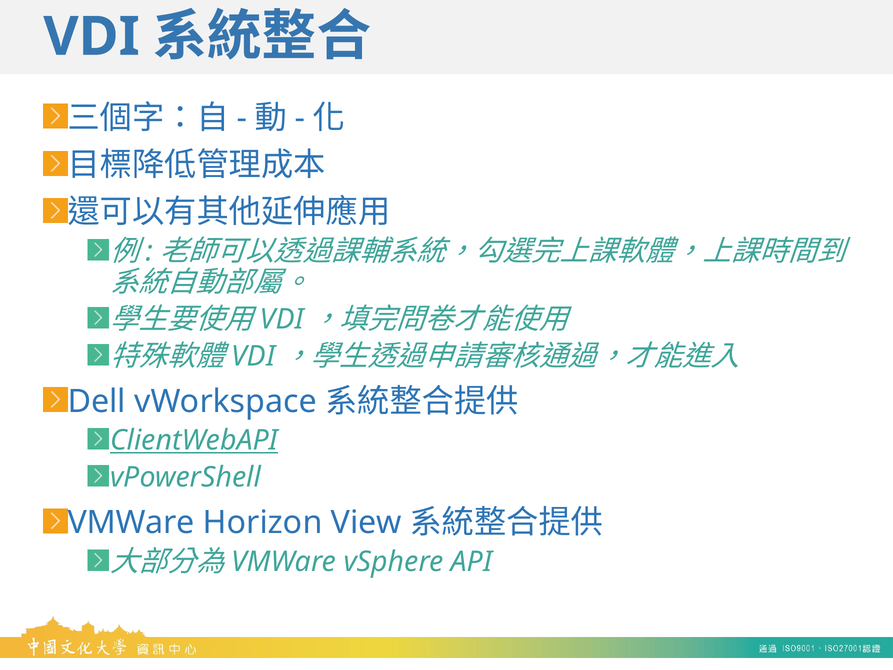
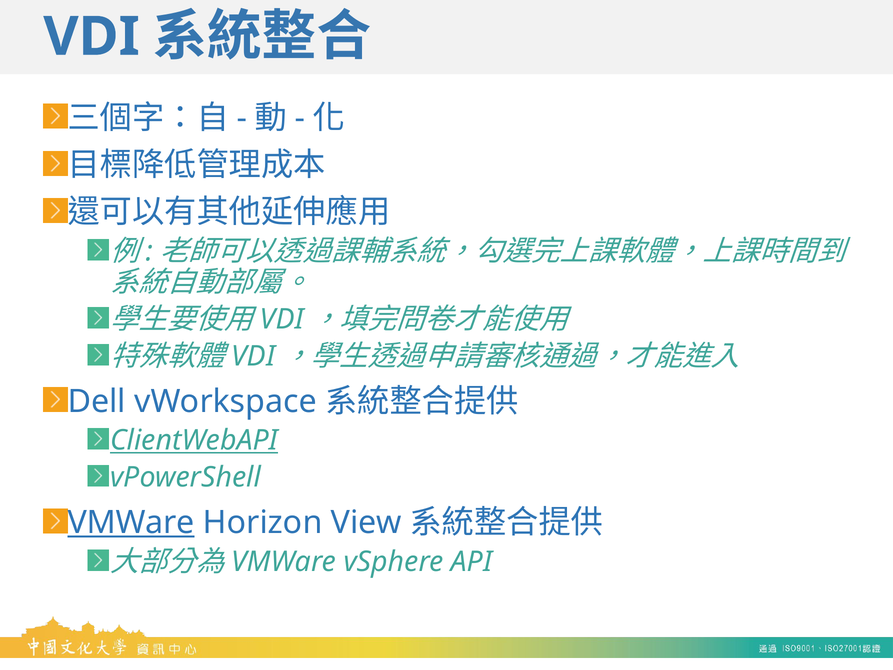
VMWare at (131, 522) underline: none -> present
